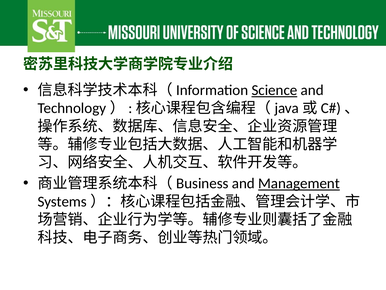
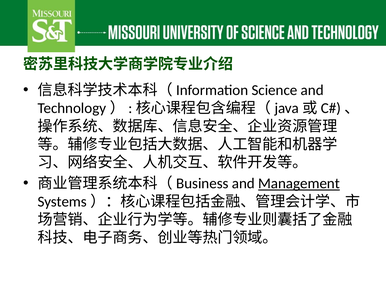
Science underline: present -> none
